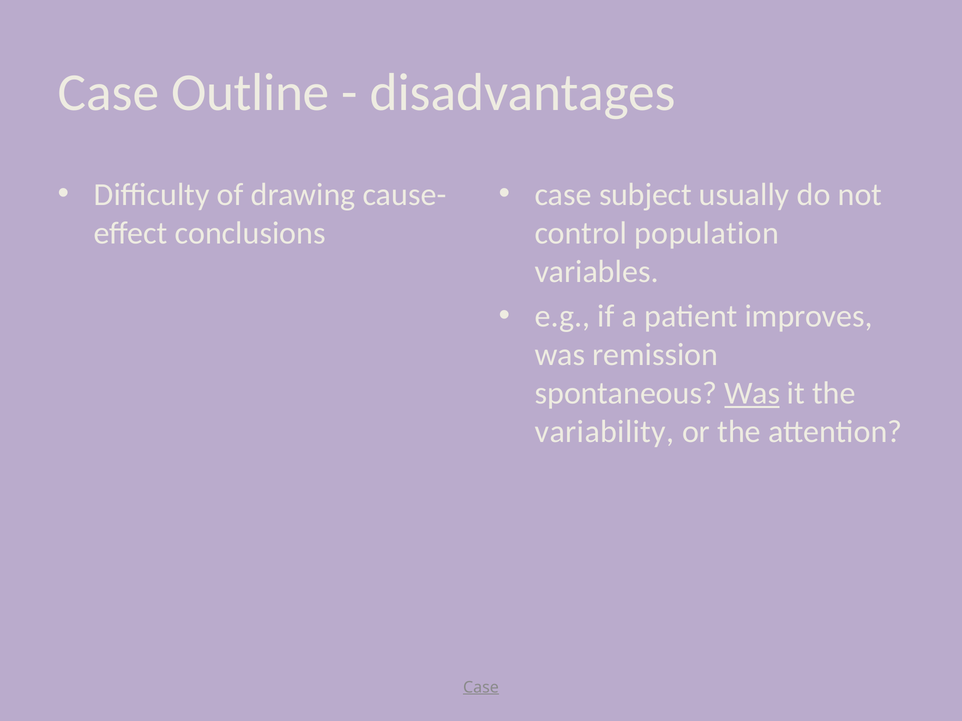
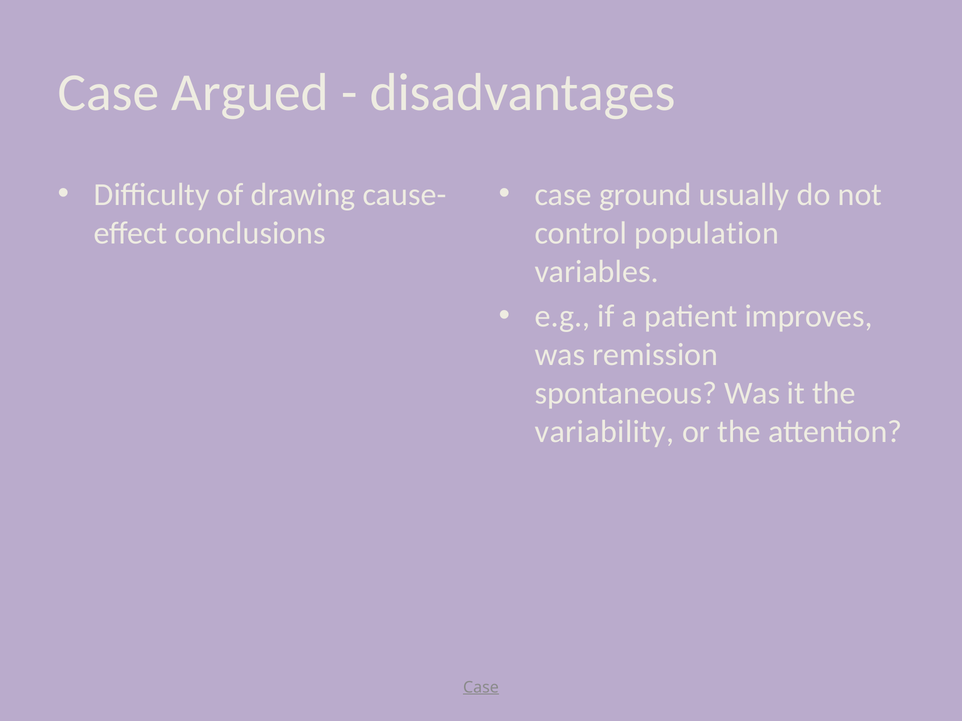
Outline: Outline -> Argued
subject: subject -> ground
Was at (752, 393) underline: present -> none
